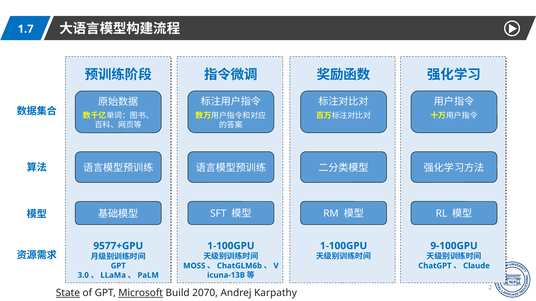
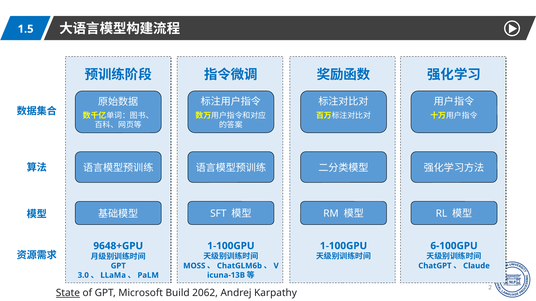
1.7: 1.7 -> 1.5
9-100GPU: 9-100GPU -> 6-100GPU
9577+GPU: 9577+GPU -> 9648+GPU
Microsoft underline: present -> none
2070: 2070 -> 2062
